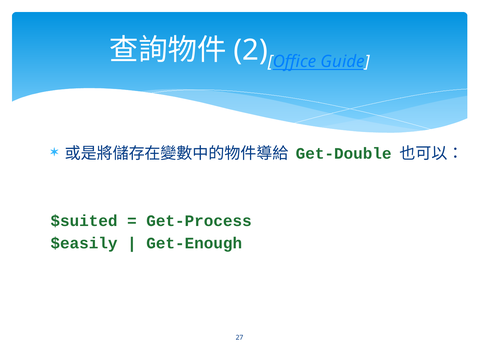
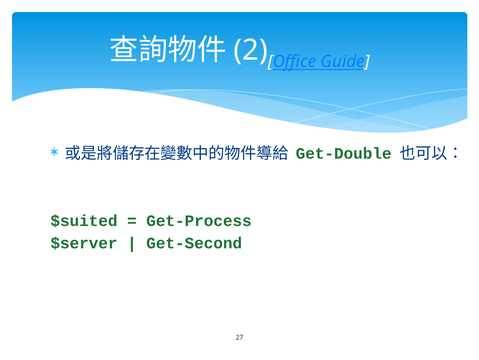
$easily: $easily -> $server
Get-Enough: Get-Enough -> Get-Second
